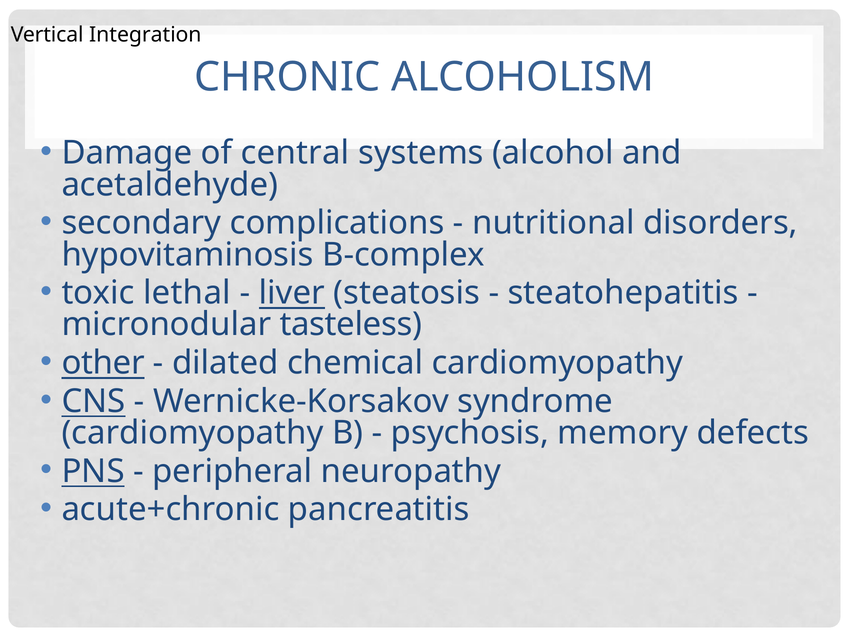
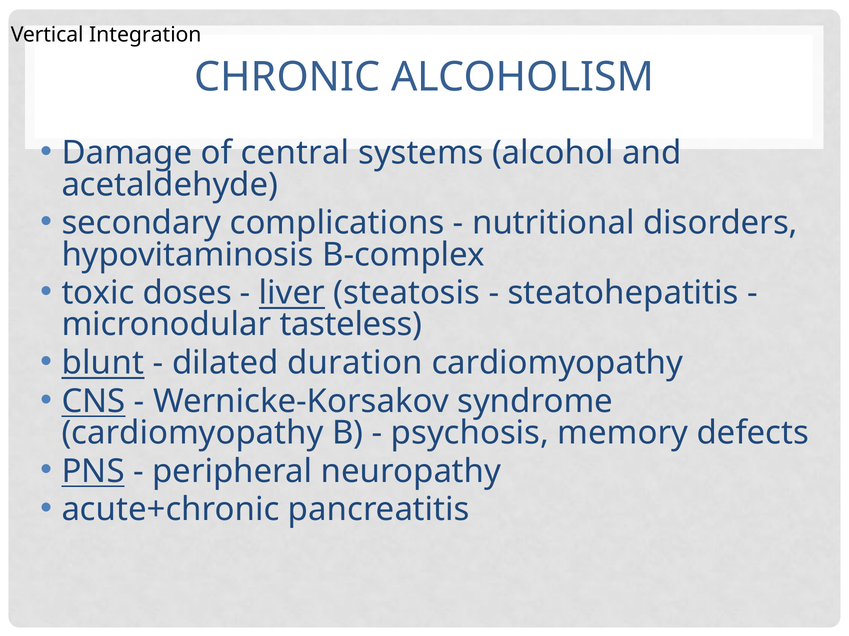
lethal: lethal -> doses
other: other -> blunt
chemical: chemical -> duration
